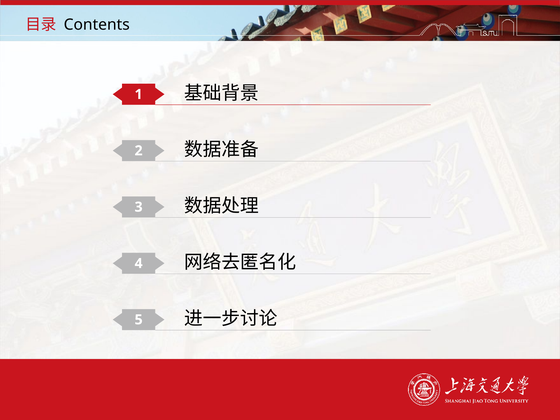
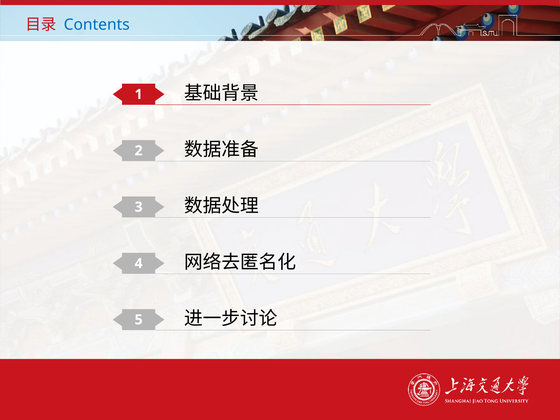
Contents colour: black -> blue
